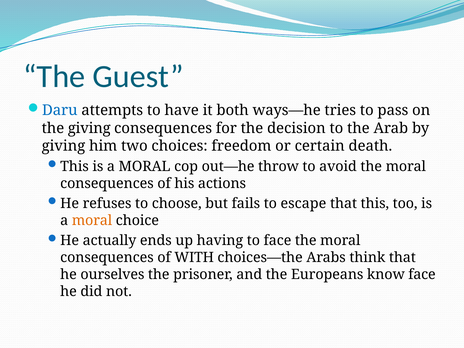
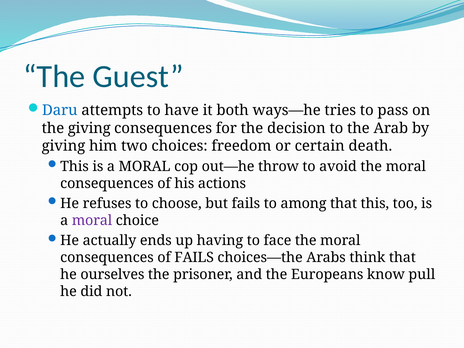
escape: escape -> among
moral at (92, 221) colour: orange -> purple
of WITH: WITH -> FAILS
know face: face -> pull
